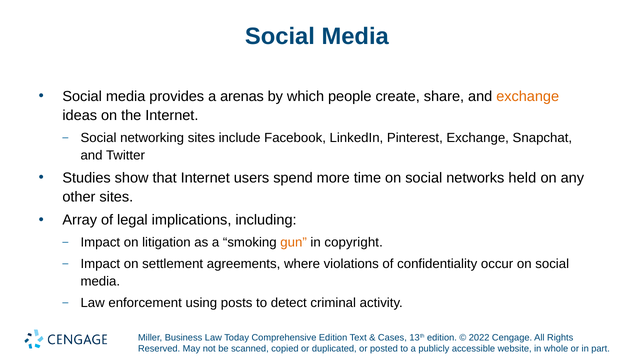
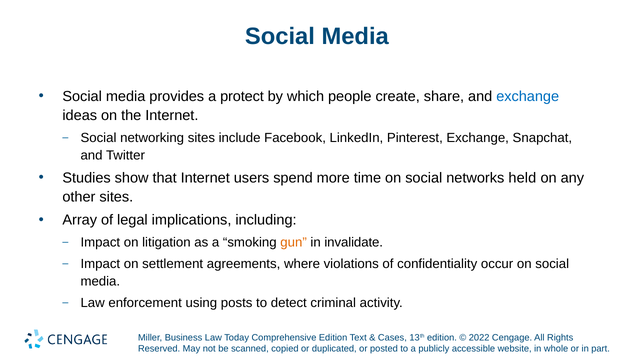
arenas: arenas -> protect
exchange at (528, 97) colour: orange -> blue
copyright: copyright -> invalidate
